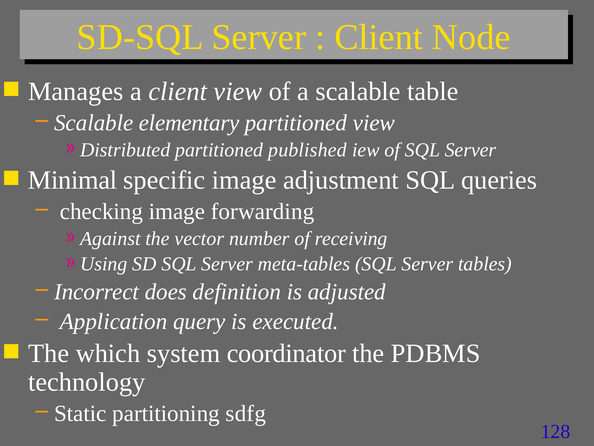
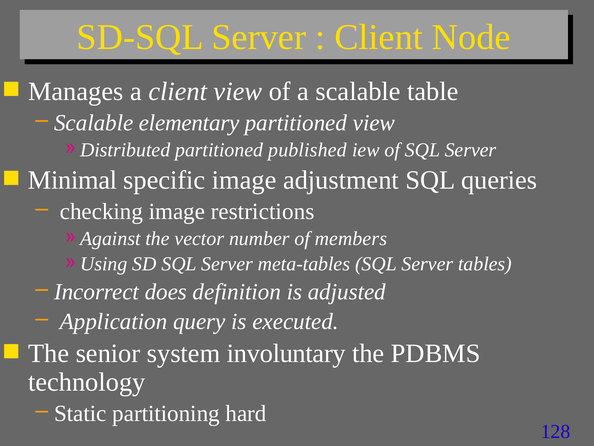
forwarding: forwarding -> restrictions
receiving: receiving -> members
which: which -> senior
coordinator: coordinator -> involuntary
sdfg: sdfg -> hard
